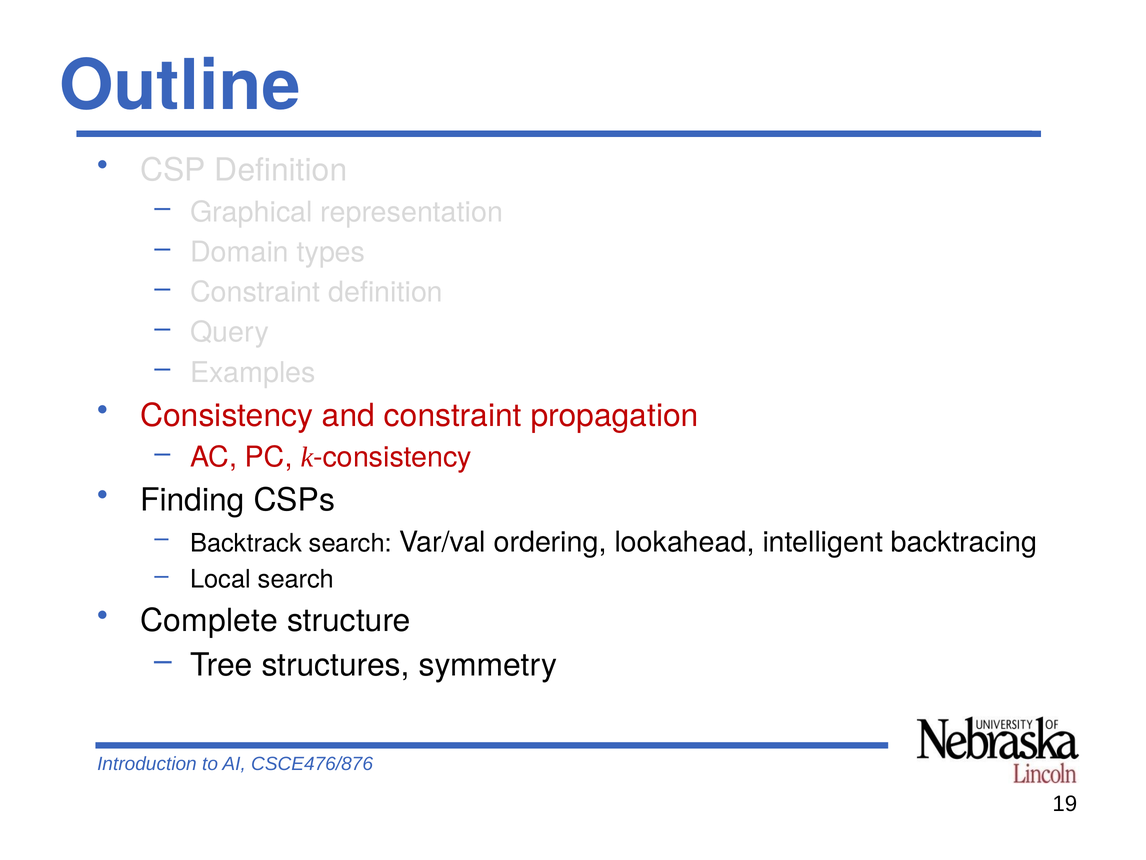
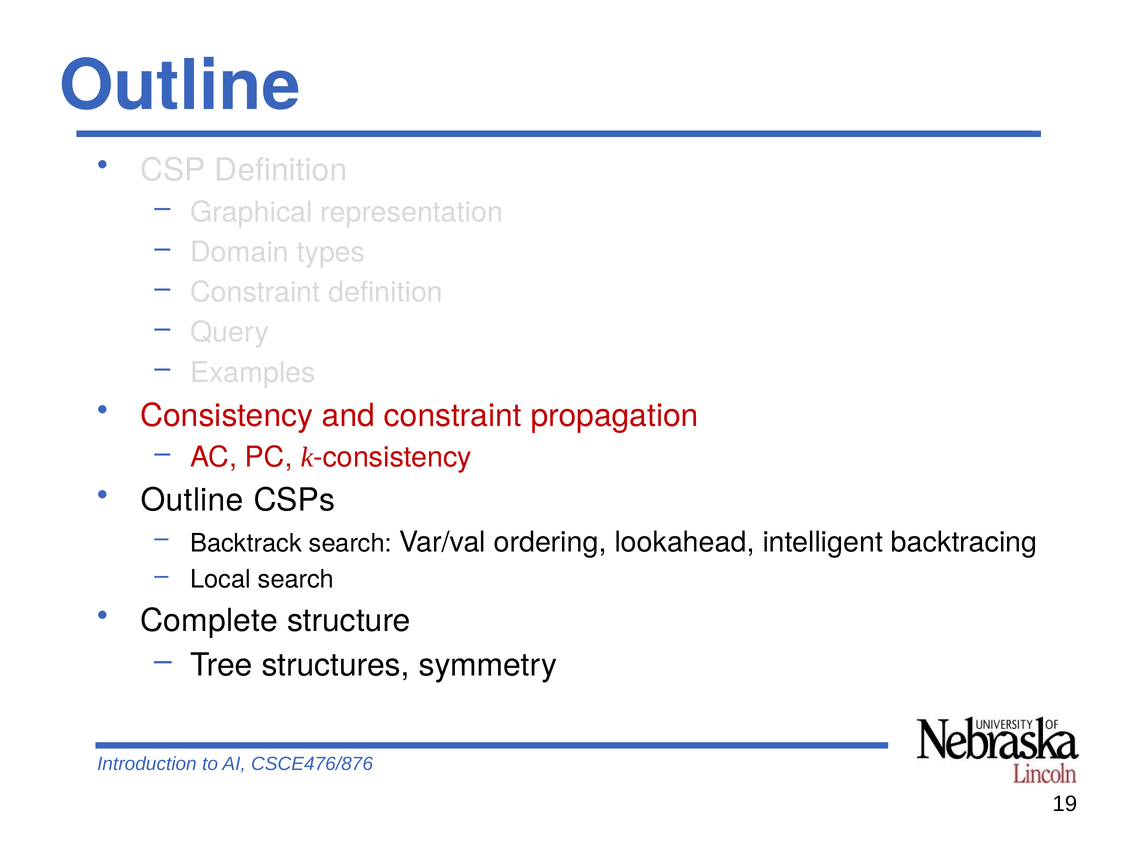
Finding at (192, 500): Finding -> Outline
